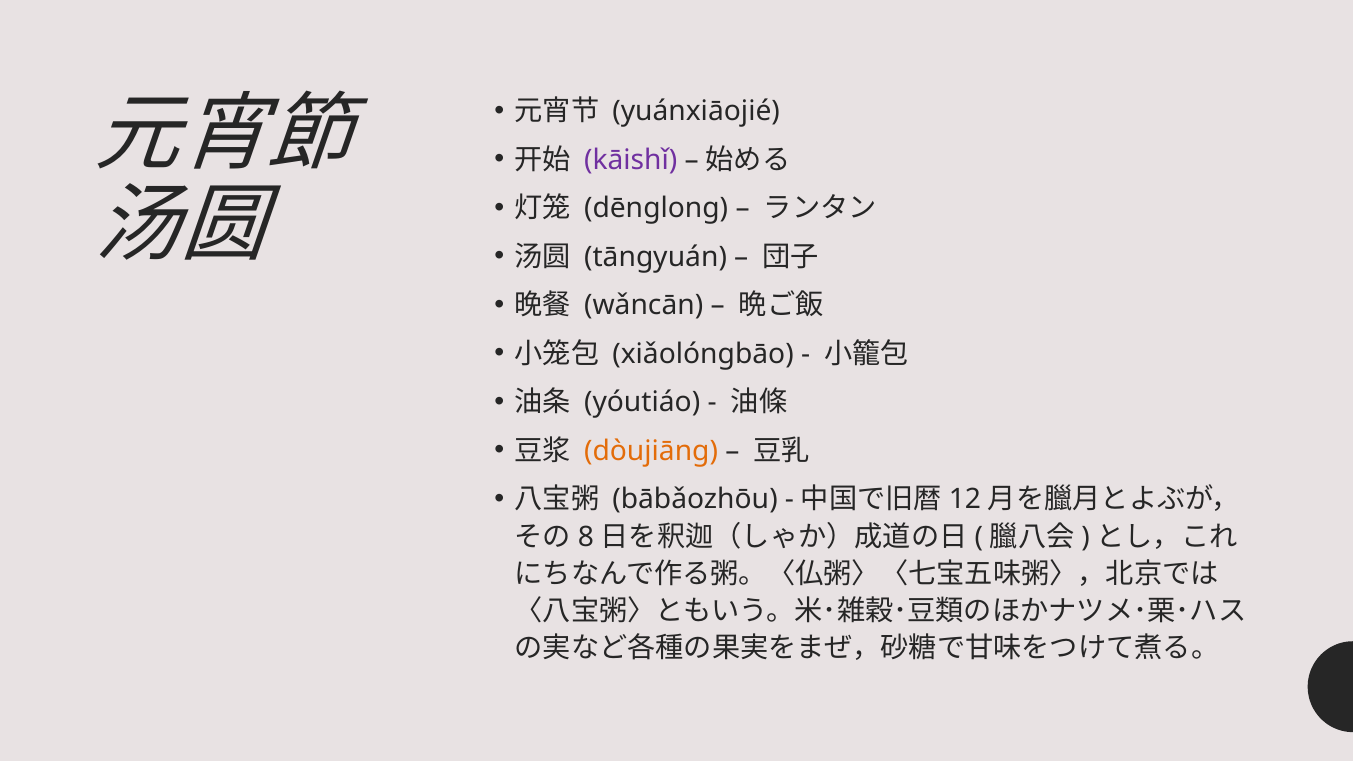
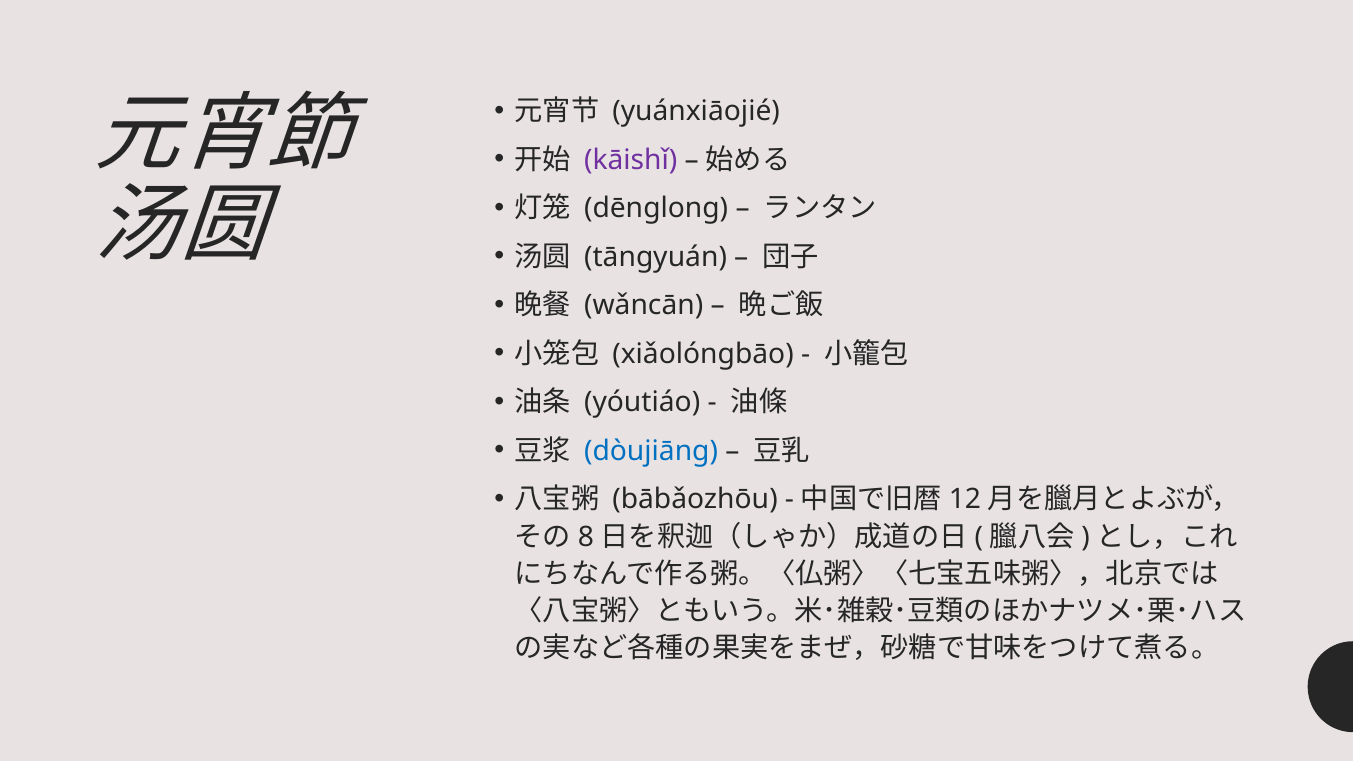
dòujiāng colour: orange -> blue
